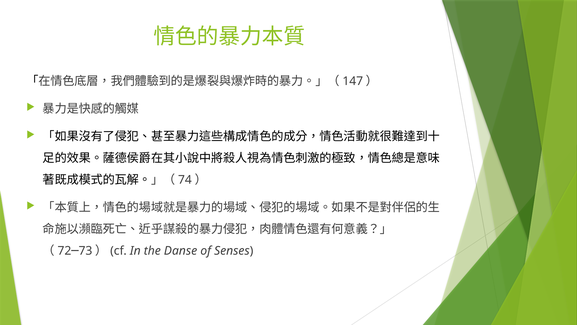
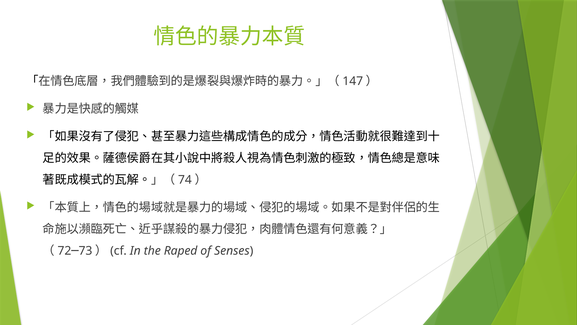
Danse: Danse -> Raped
